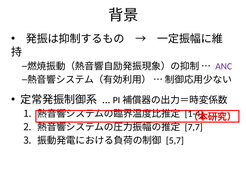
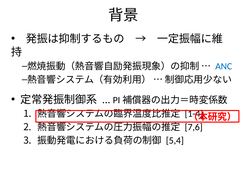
ANC colour: purple -> blue
7,7: 7,7 -> 7,6
5,7: 5,7 -> 5,4
